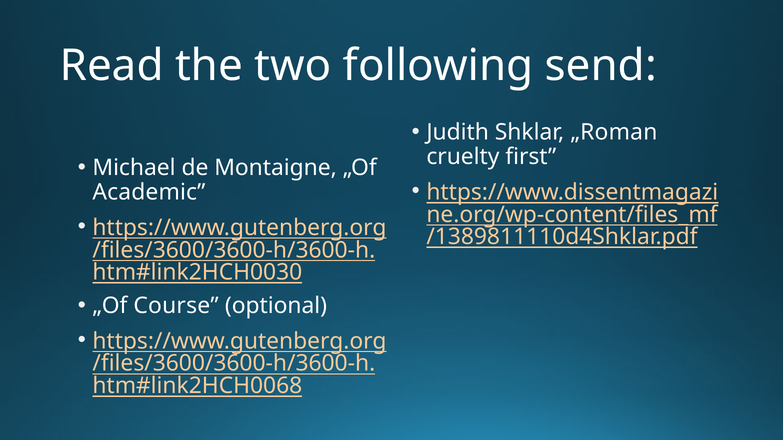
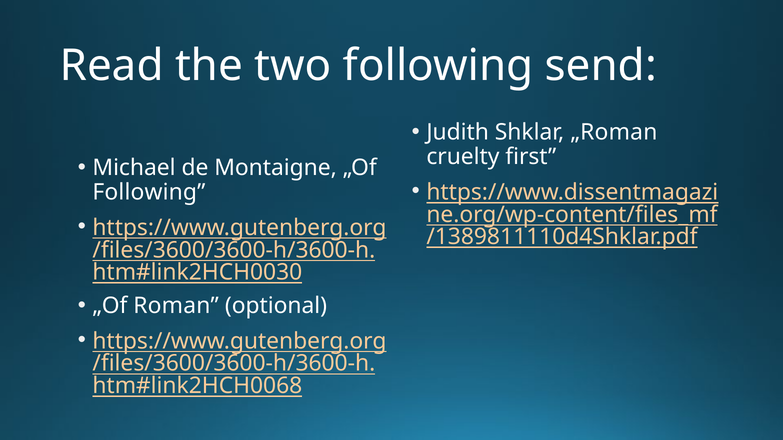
Academic at (149, 192): Academic -> Following
Course: Course -> Roman
